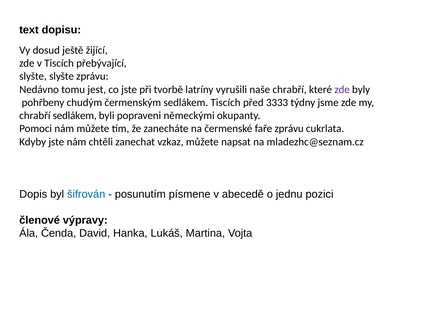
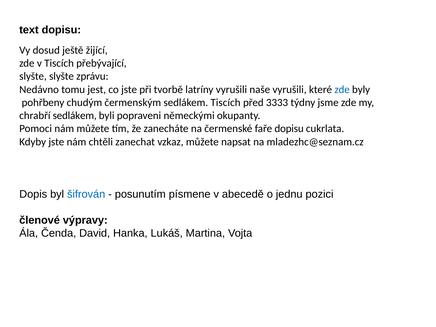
naše chrabří: chrabří -> vyrušili
zde at (342, 89) colour: purple -> blue
faře zprávu: zprávu -> dopisu
